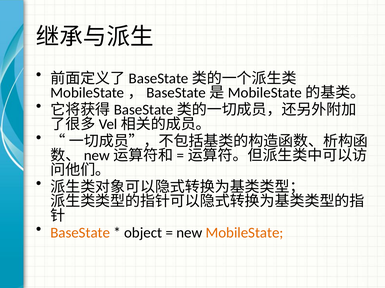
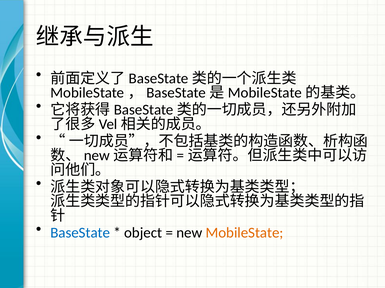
BaseState colour: orange -> blue
